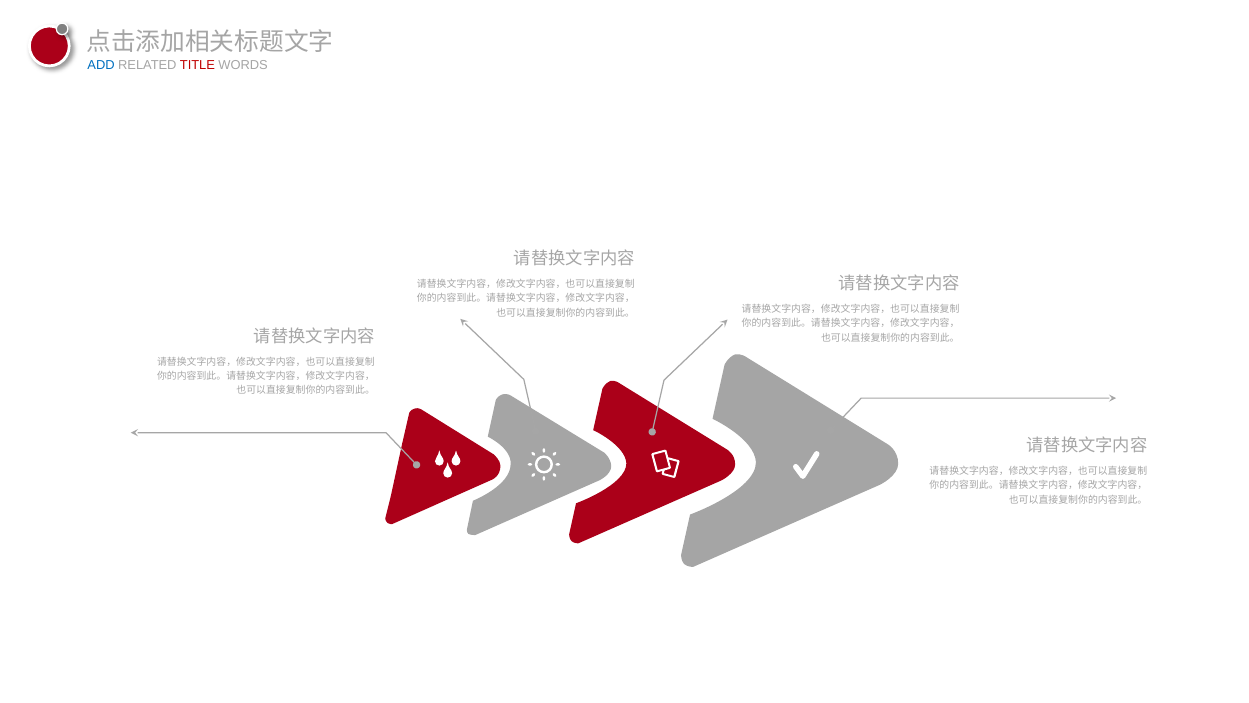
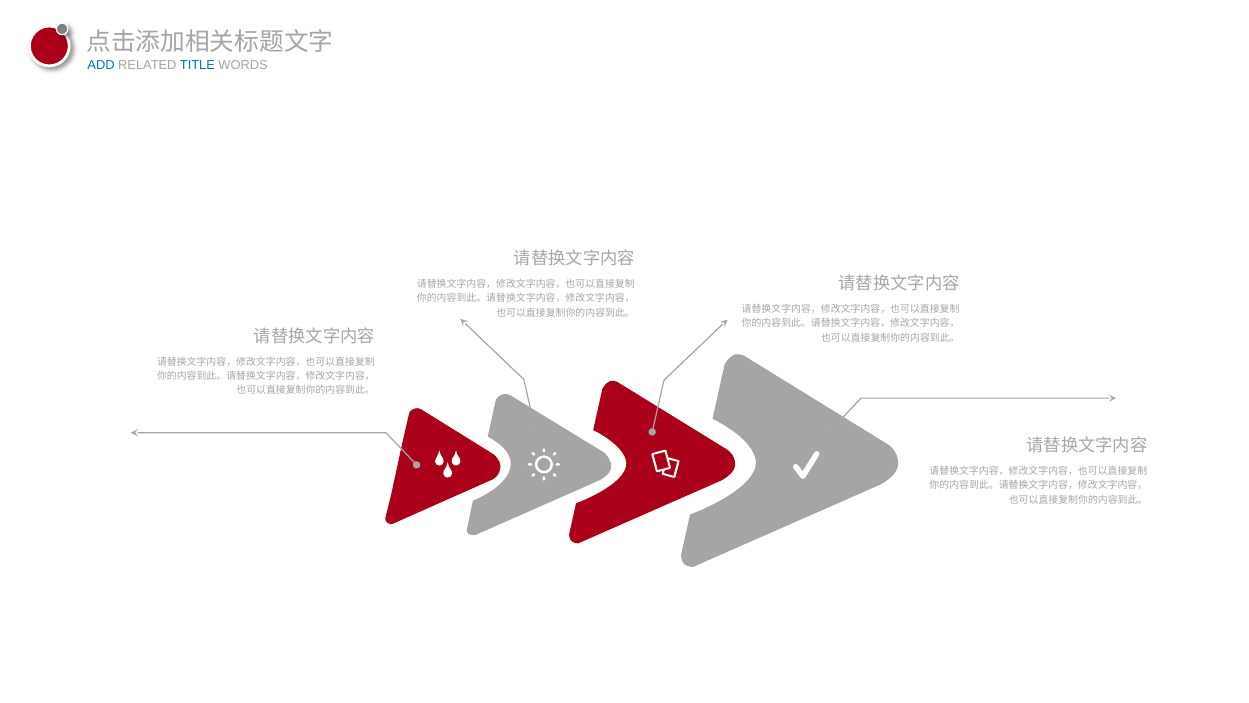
TITLE colour: red -> blue
